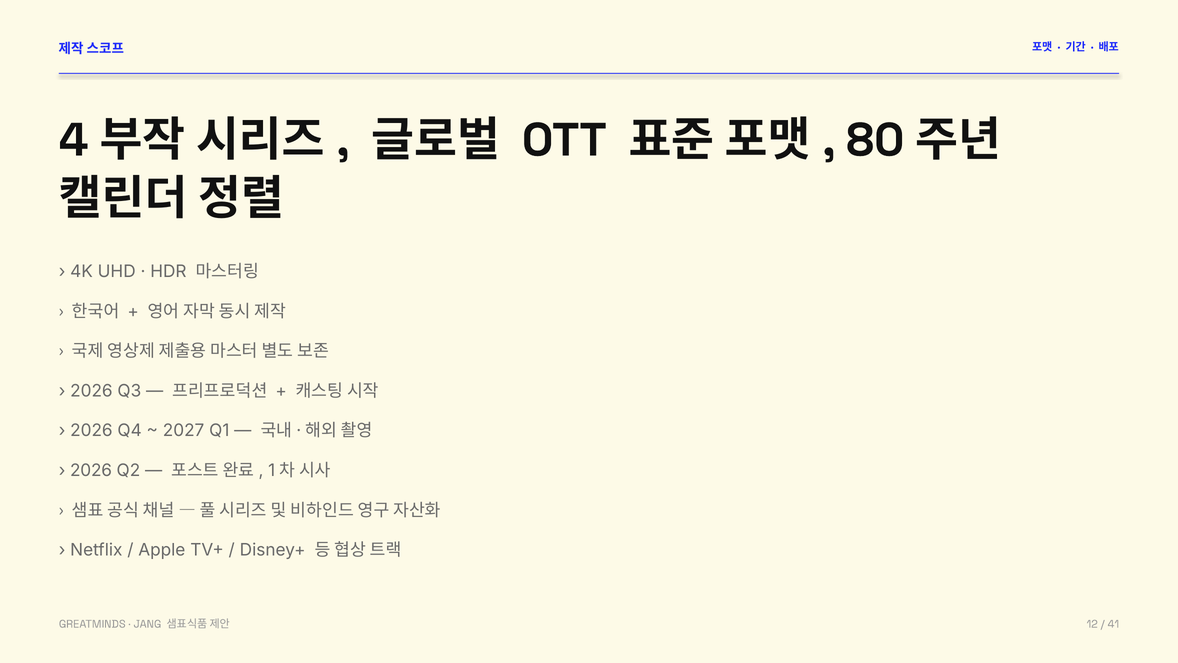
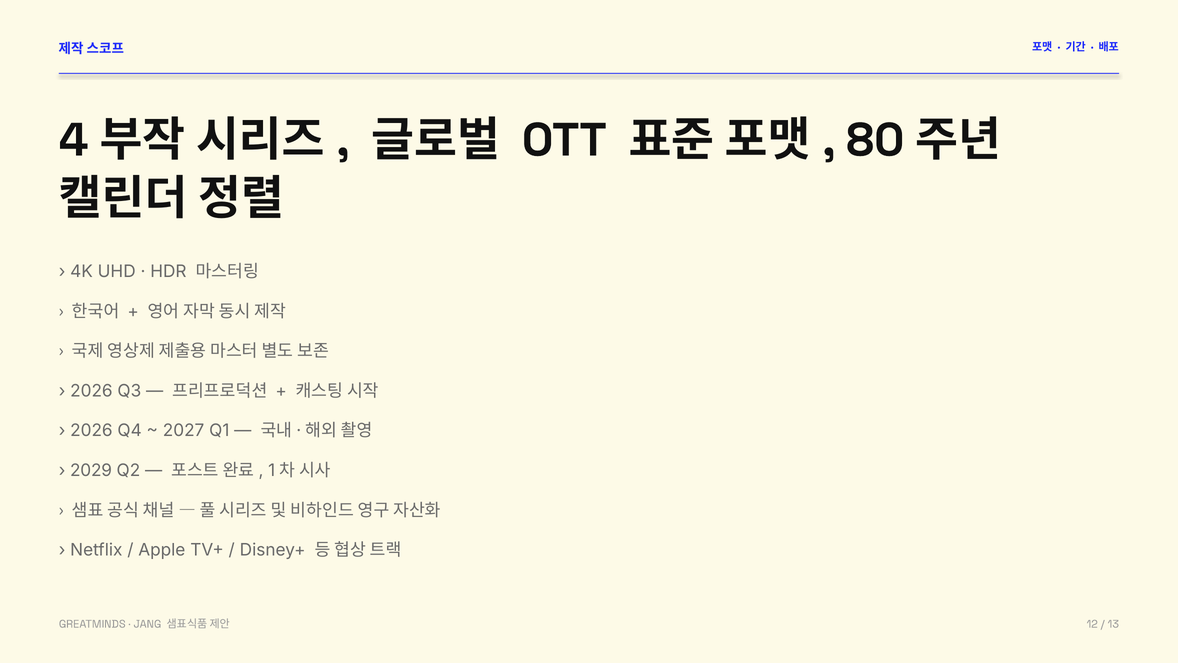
2026 at (91, 470): 2026 -> 2029
41: 41 -> 13
